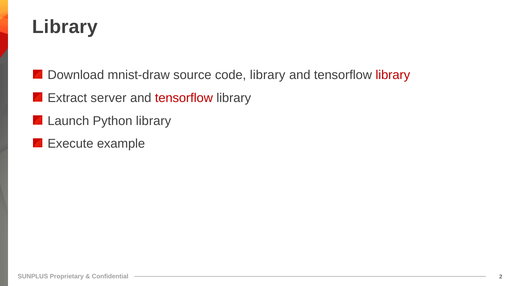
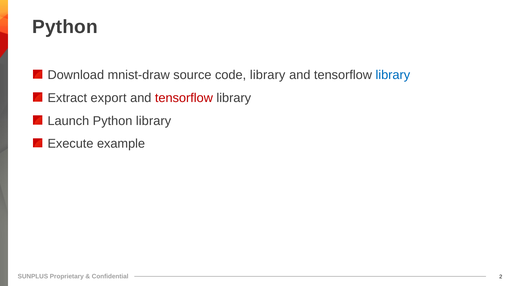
Library at (65, 27): Library -> Python
library at (393, 75) colour: red -> blue
server: server -> export
